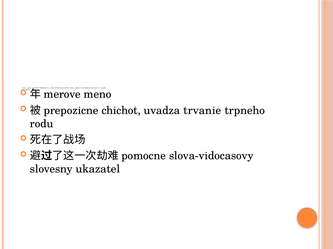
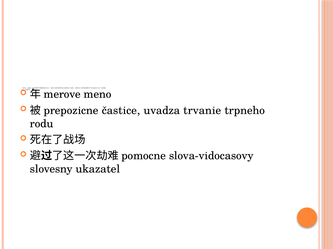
chichot: chichot -> častice
